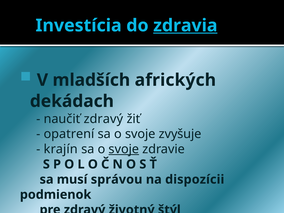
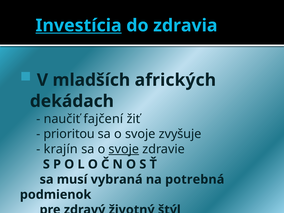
Investícia underline: none -> present
zdravia underline: present -> none
naučiť zdravý: zdravý -> fajčení
opatrení: opatrení -> prioritou
správou: správou -> vybraná
dispozícii: dispozícii -> potrebná
